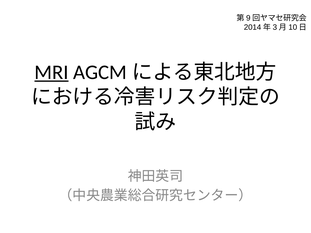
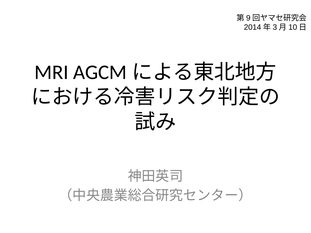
MRI underline: present -> none
